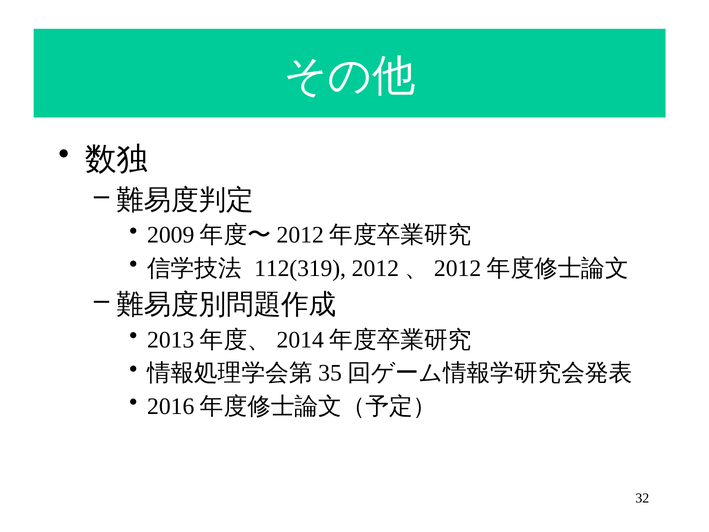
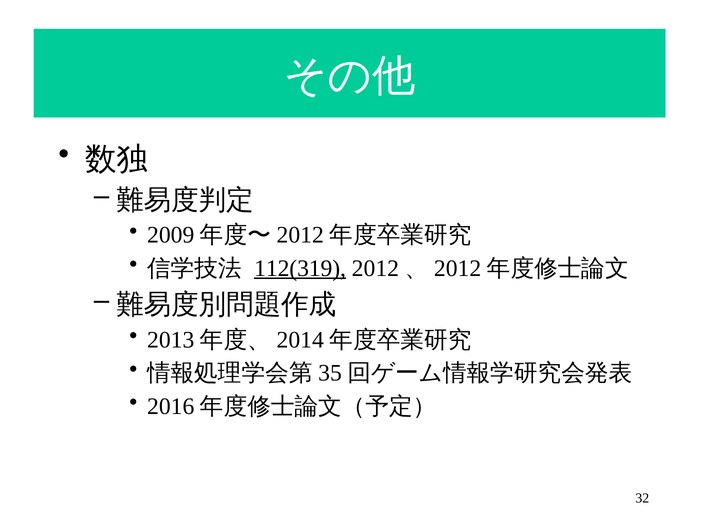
112(319 underline: none -> present
